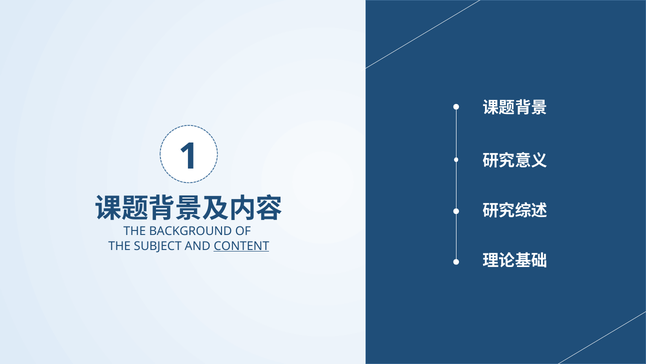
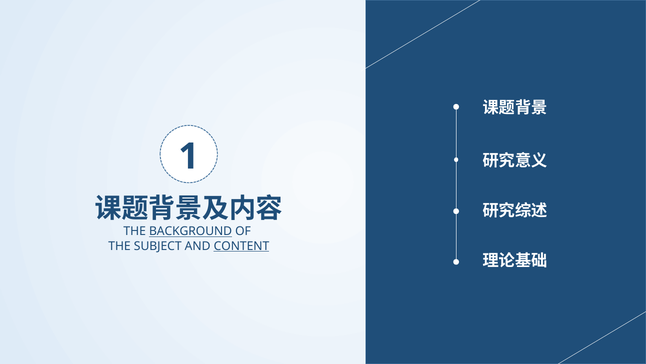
BACKGROUND underline: none -> present
